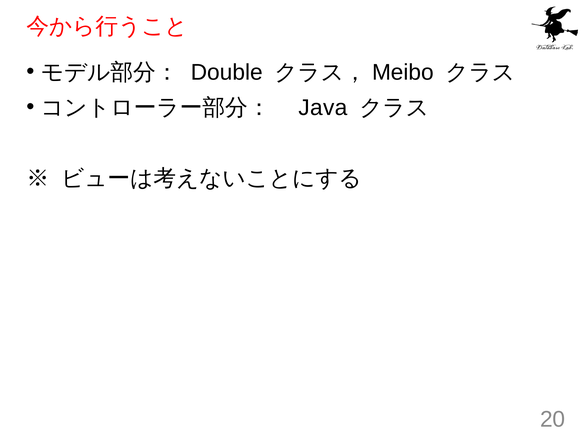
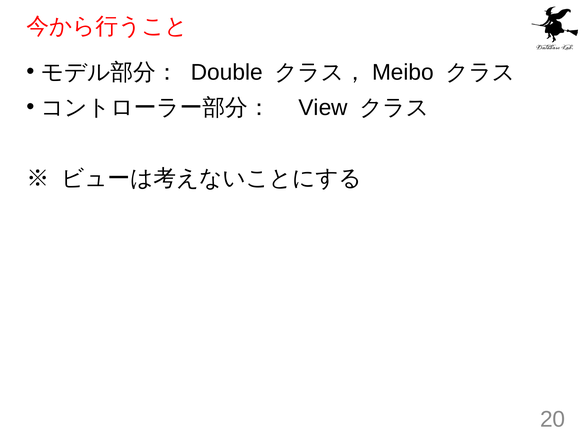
Java: Java -> View
